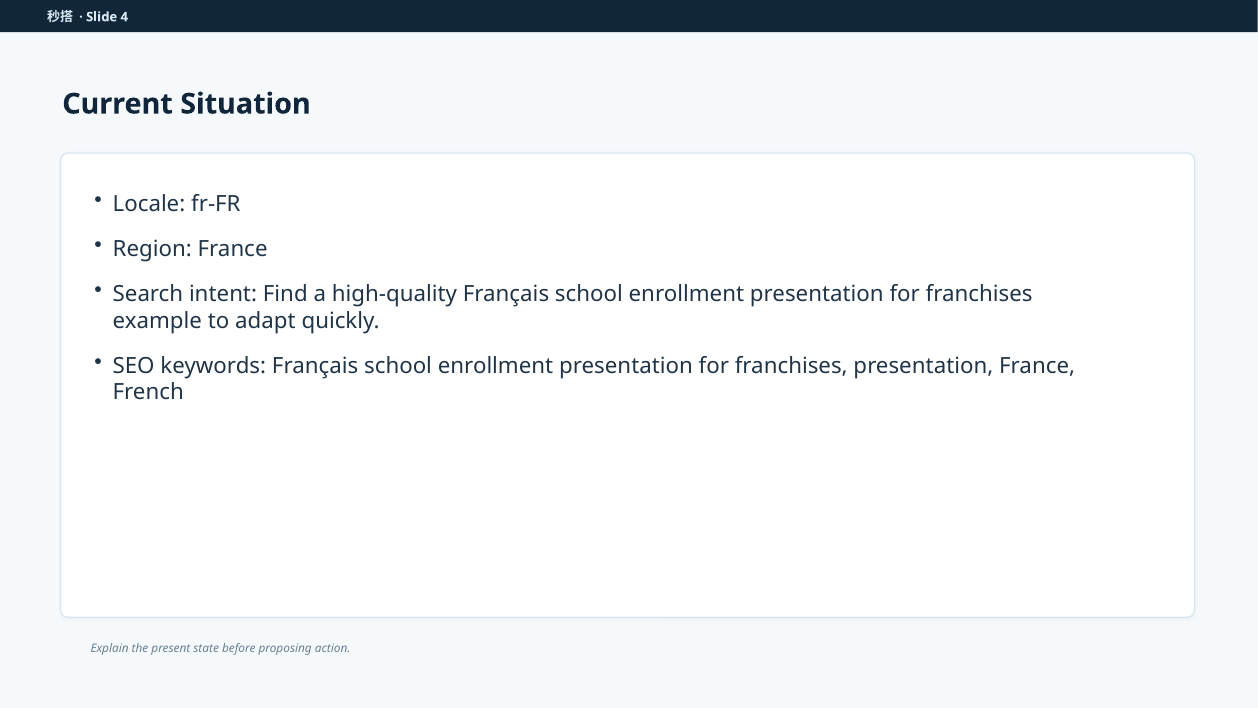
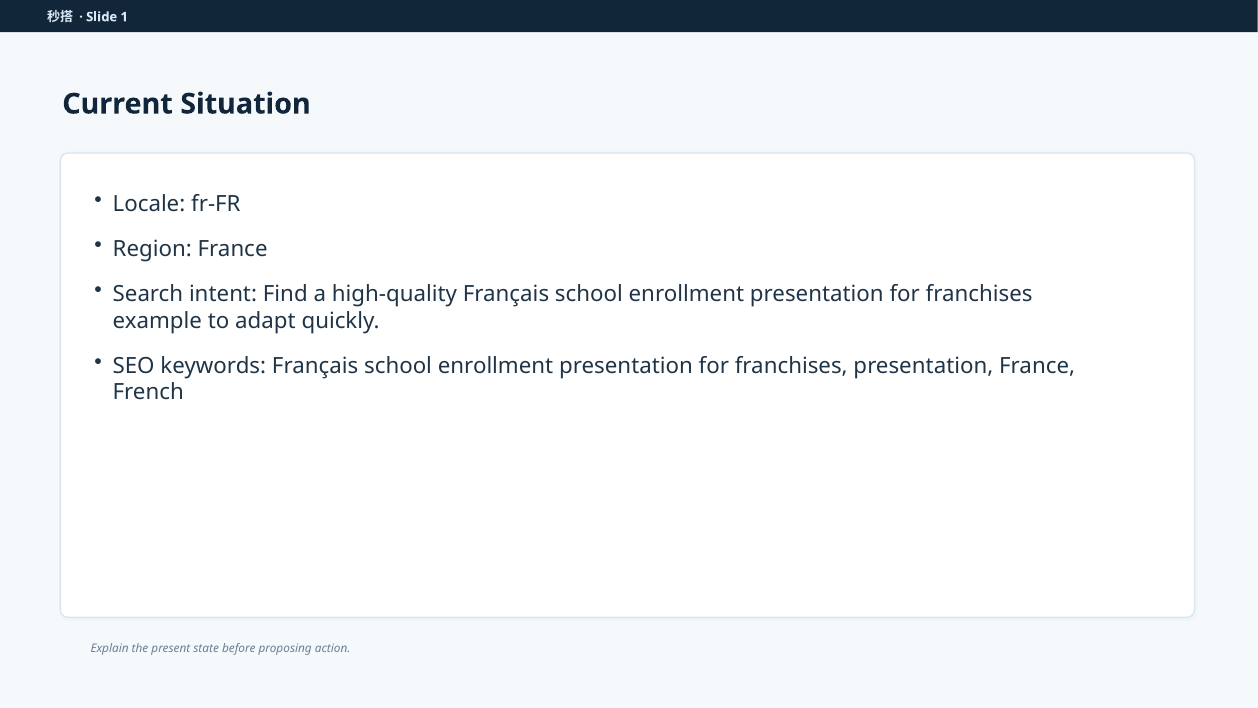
4: 4 -> 1
